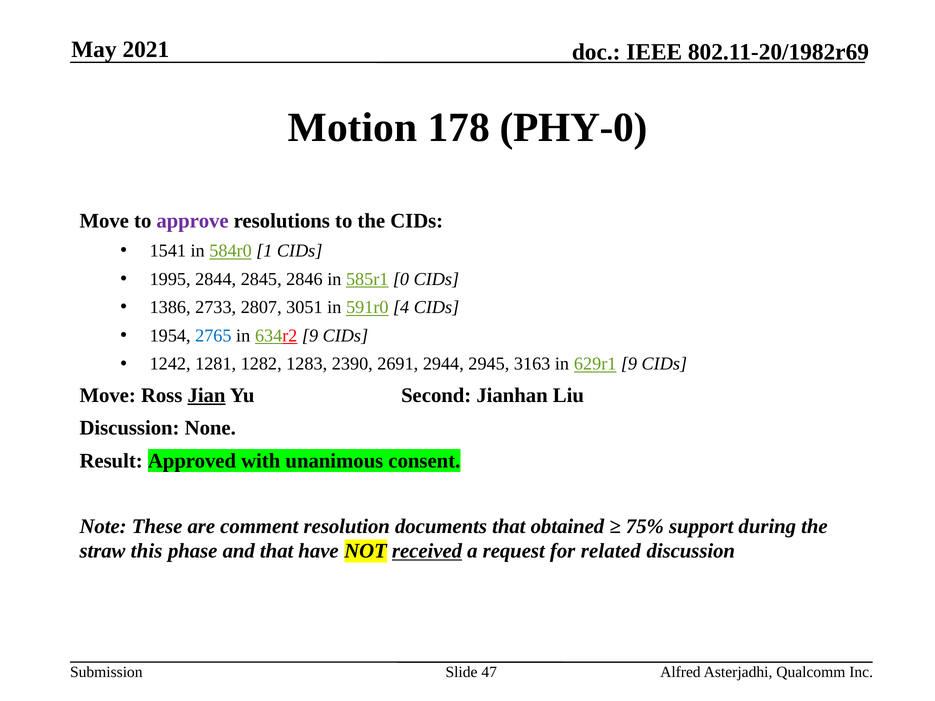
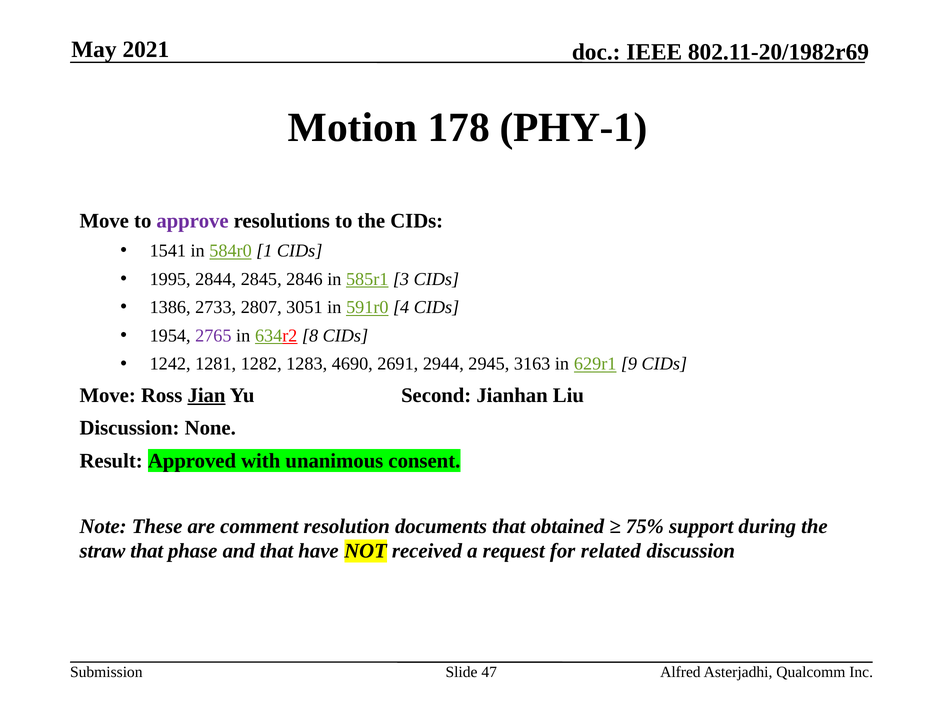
PHY-0: PHY-0 -> PHY-1
0: 0 -> 3
2765 colour: blue -> purple
634r2 9: 9 -> 8
2390: 2390 -> 4690
straw this: this -> that
received underline: present -> none
